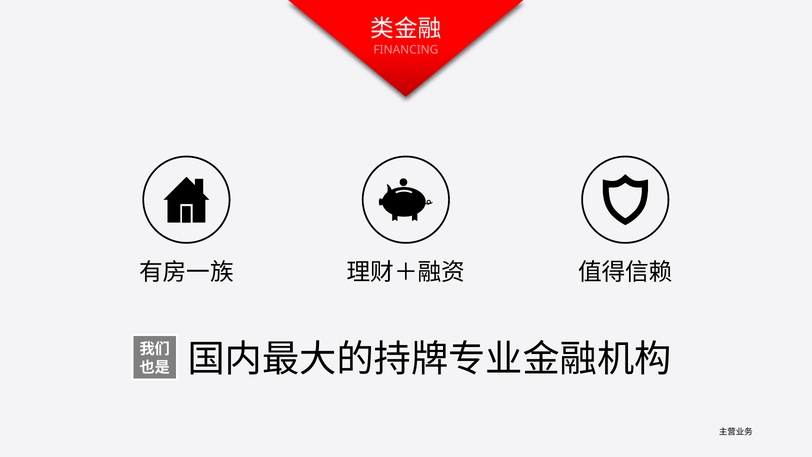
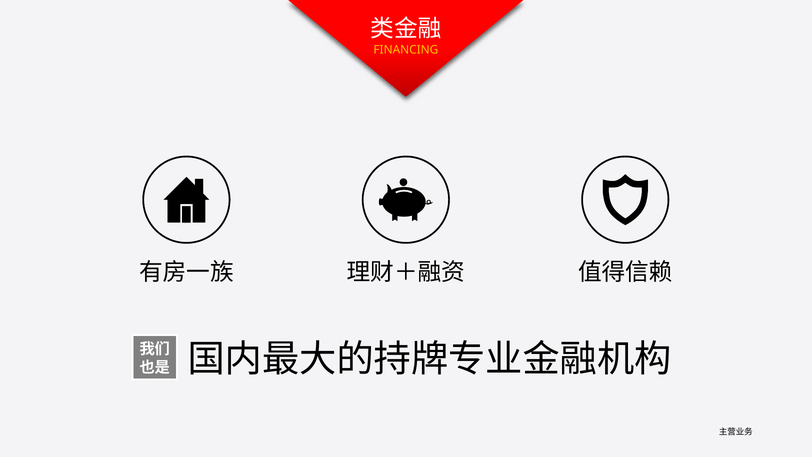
FINANCING colour: pink -> yellow
